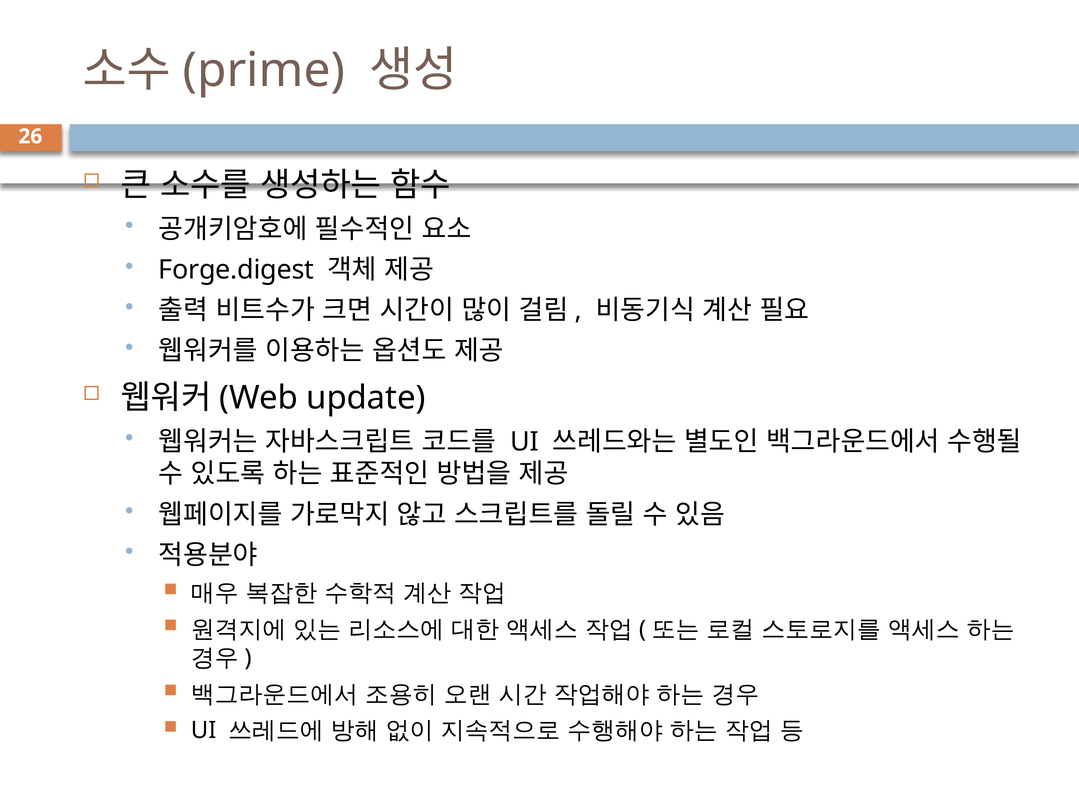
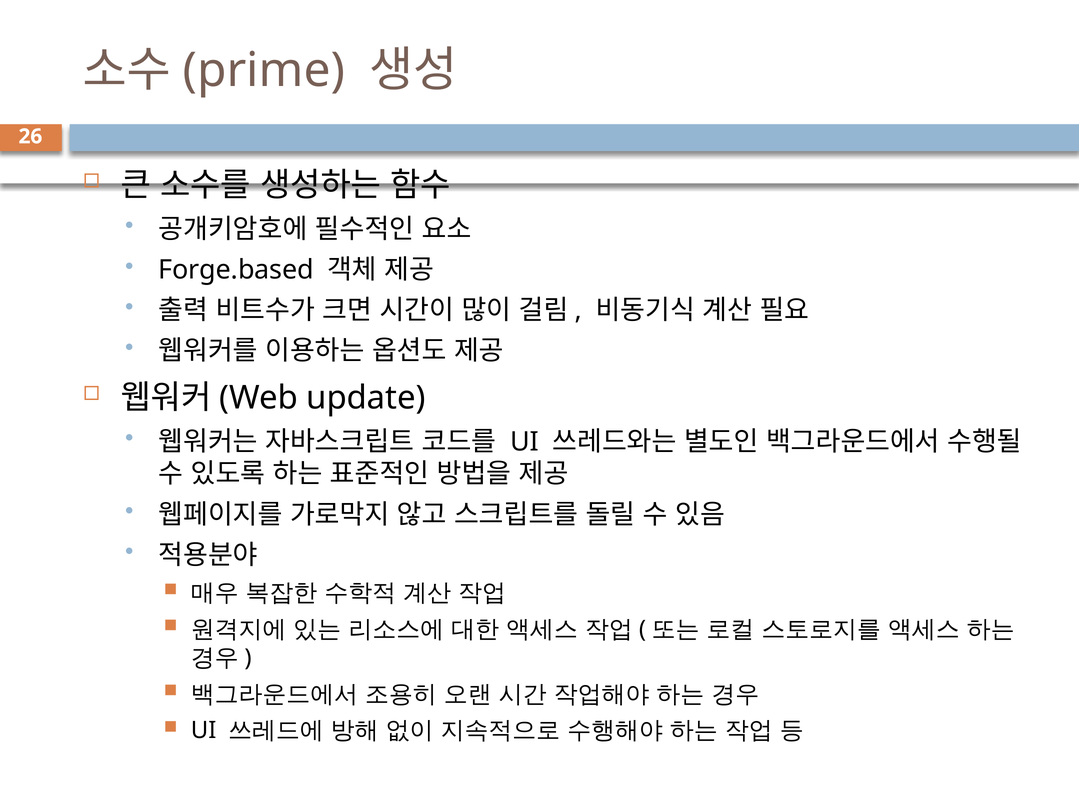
Forge.digest: Forge.digest -> Forge.based
